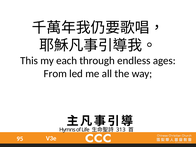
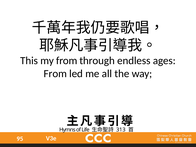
my each: each -> from
